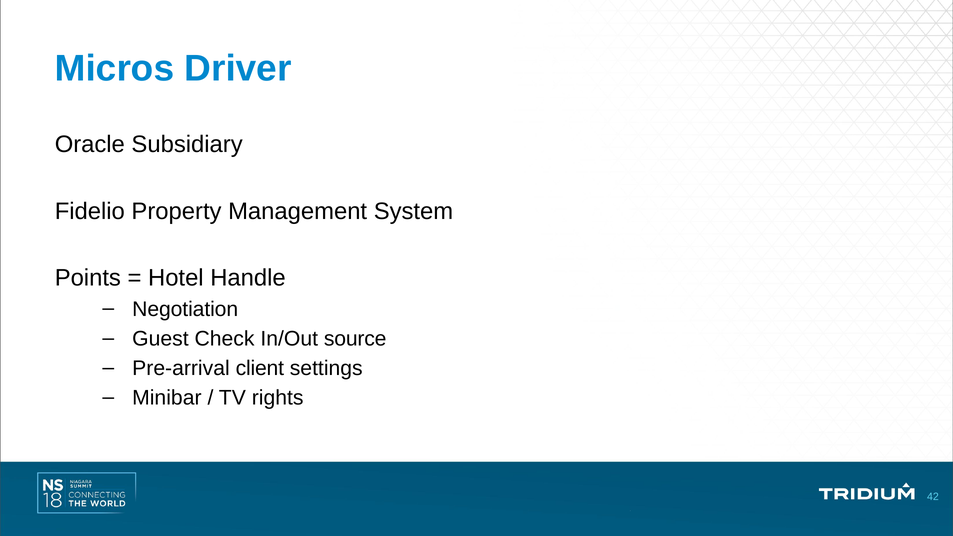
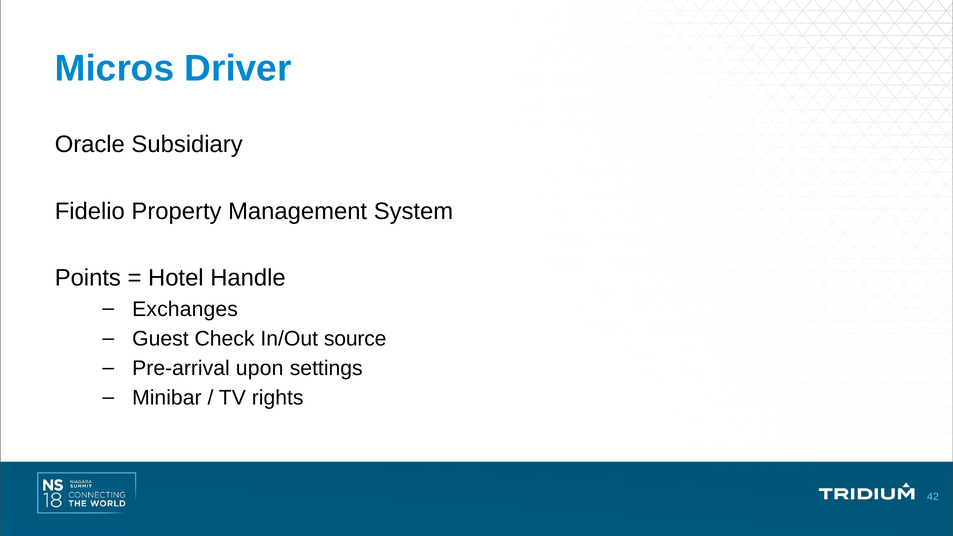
Negotiation: Negotiation -> Exchanges
client: client -> upon
